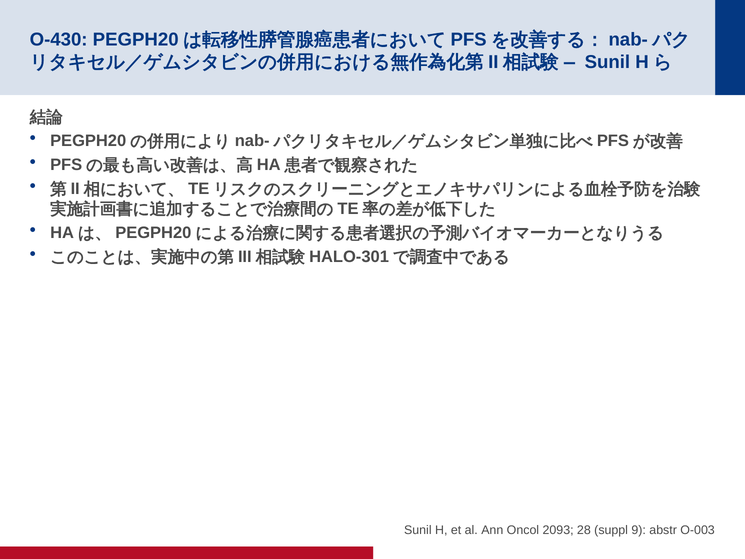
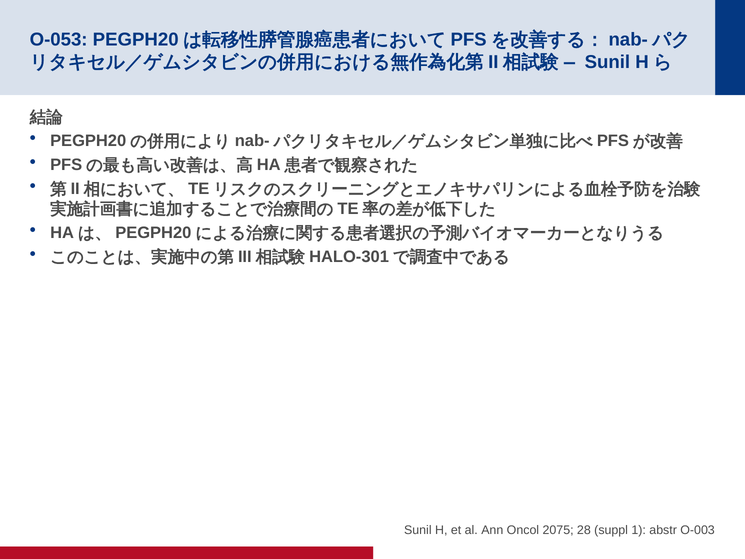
O-430: O-430 -> O-053
2093: 2093 -> 2075
9: 9 -> 1
